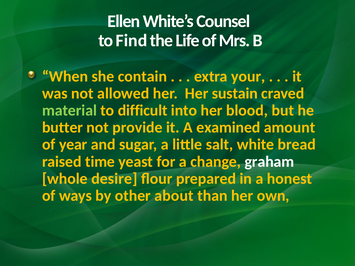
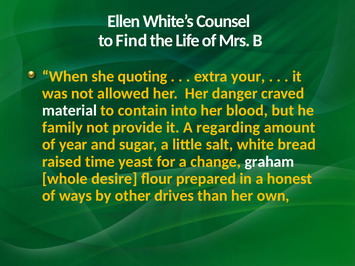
contain: contain -> quoting
sustain: sustain -> danger
material colour: light green -> white
difficult: difficult -> contain
butter: butter -> family
examined: examined -> regarding
about: about -> drives
